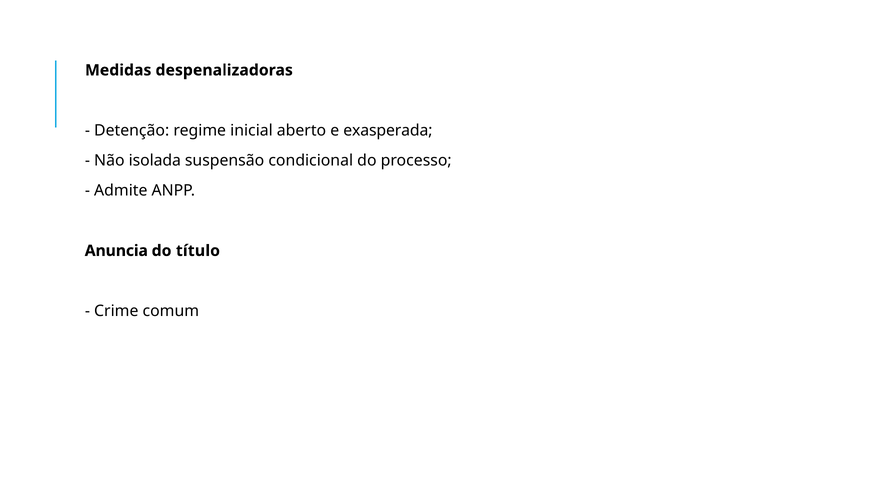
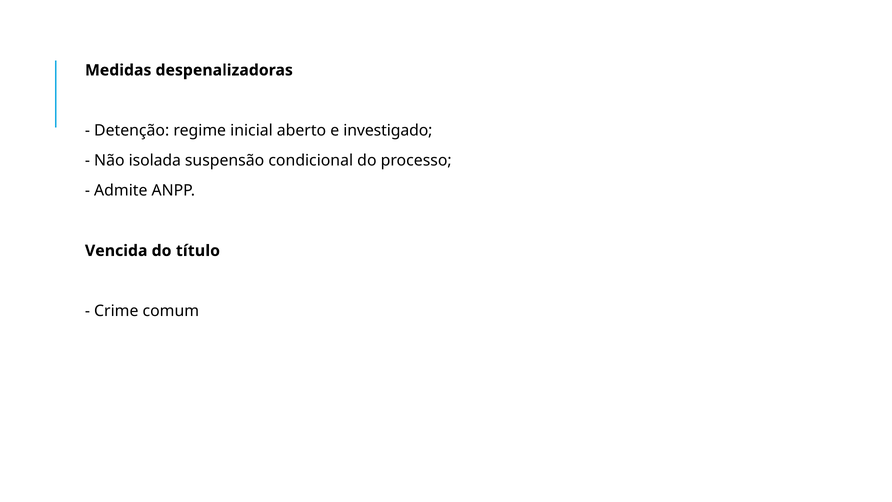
exasperada: exasperada -> investigado
Anuncia: Anuncia -> Vencida
